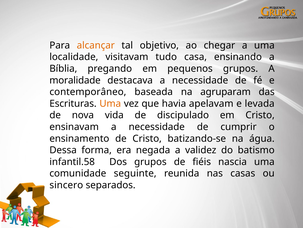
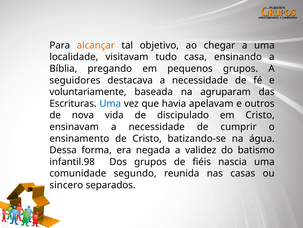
moralidade: moralidade -> seguidores
contemporâneo: contemporâneo -> voluntariamente
Uma at (110, 103) colour: orange -> blue
levada: levada -> outros
infantil.58: infantil.58 -> infantil.98
seguinte: seguinte -> segundo
